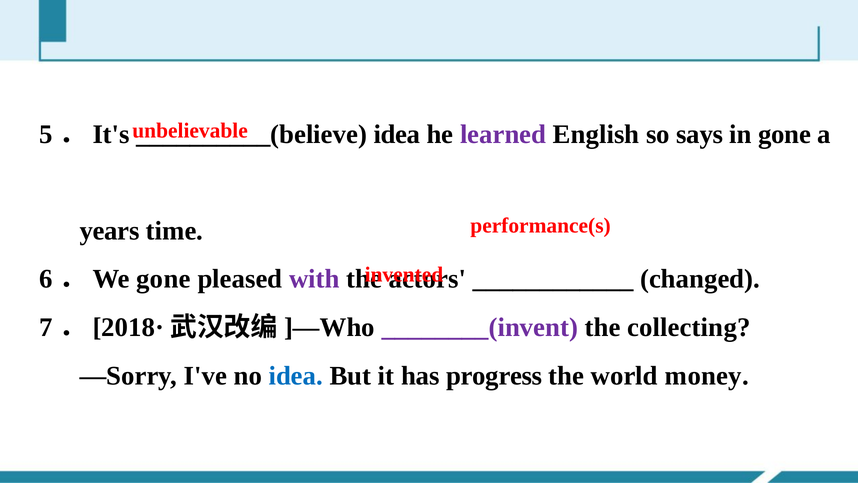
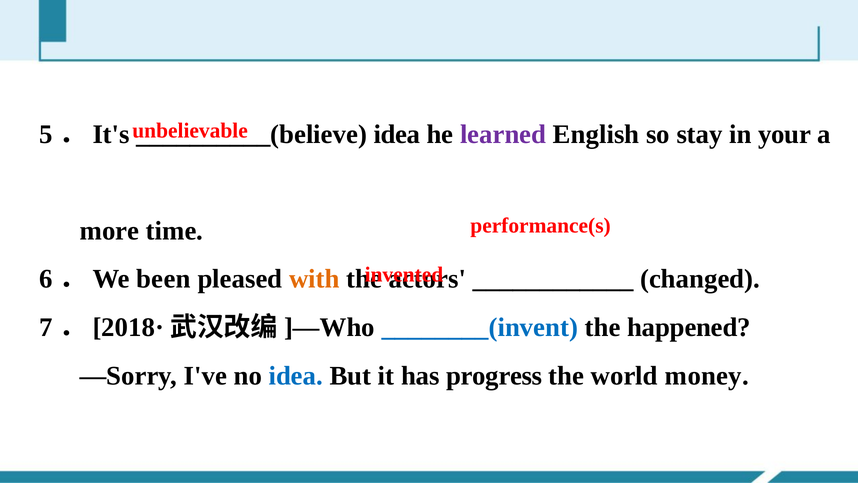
says: says -> stay
in gone: gone -> your
years: years -> more
gone at (163, 279): gone -> been
with colour: purple -> orange
________(invent colour: purple -> blue
collecting: collecting -> happened
